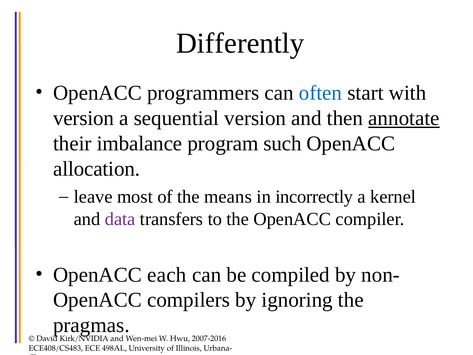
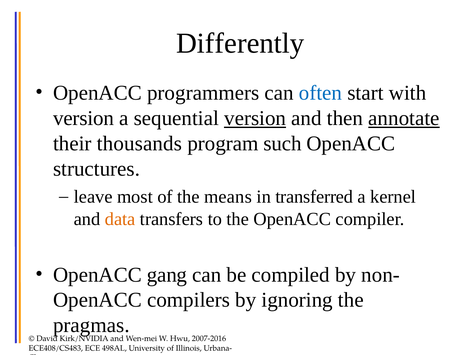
version at (255, 118) underline: none -> present
imbalance: imbalance -> thousands
allocation: allocation -> structures
incorrectly: incorrectly -> transferred
data colour: purple -> orange
each: each -> gang
